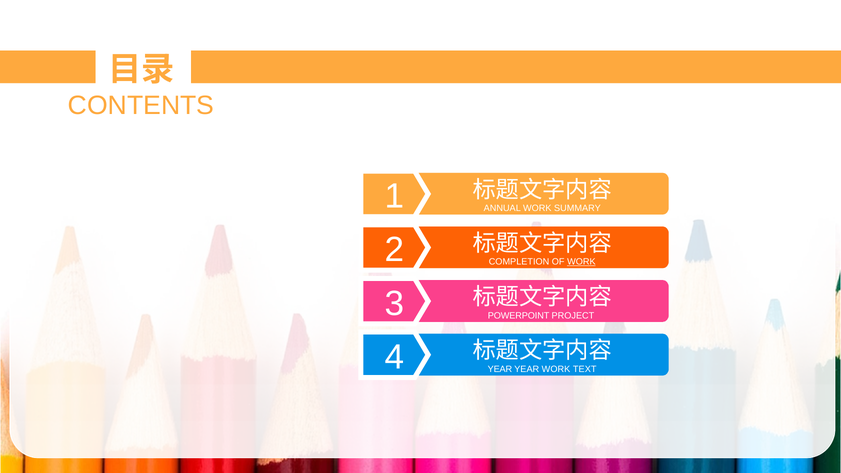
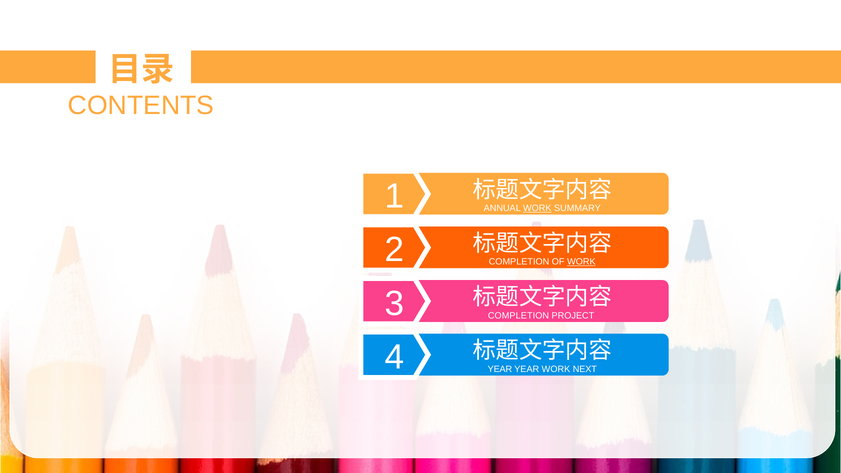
WORK at (537, 208) underline: none -> present
POWERPOINT at (519, 316): POWERPOINT -> COMPLETION
TEXT: TEXT -> NEXT
